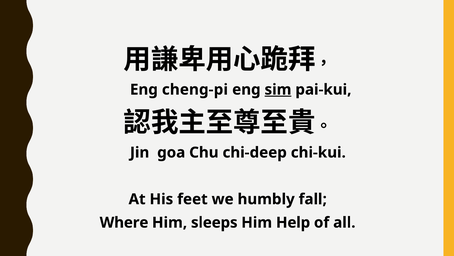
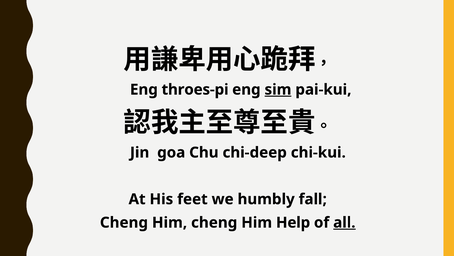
cheng-pi: cheng-pi -> throes-pi
Where at (124, 222): Where -> Cheng
Him sleeps: sleeps -> cheng
all underline: none -> present
